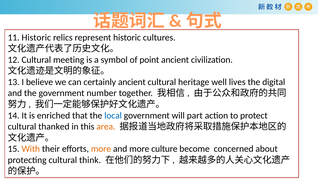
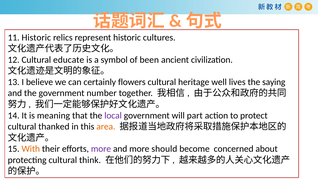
meeting: meeting -> educate
point: point -> been
certainly ancient: ancient -> flowers
digital: digital -> saying
enriched: enriched -> meaning
local colour: blue -> purple
more at (101, 149) colour: orange -> purple
culture: culture -> should
